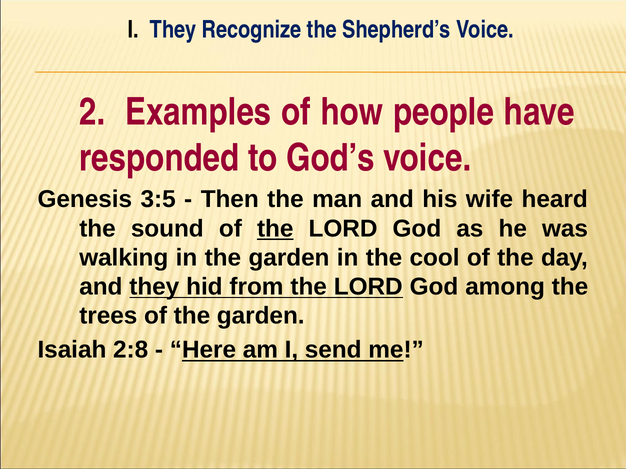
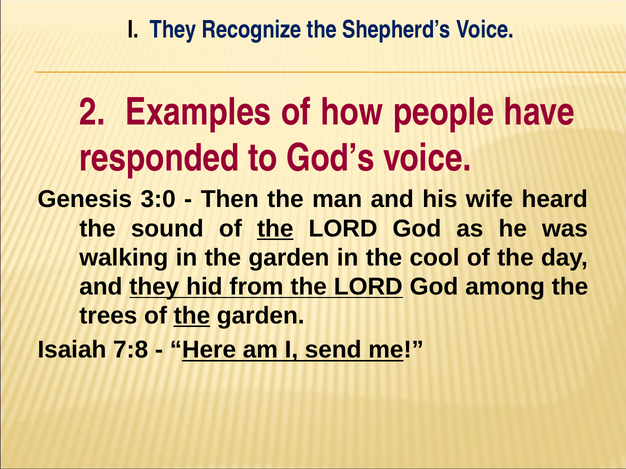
3:5: 3:5 -> 3:0
the at (192, 316) underline: none -> present
2:8: 2:8 -> 7:8
